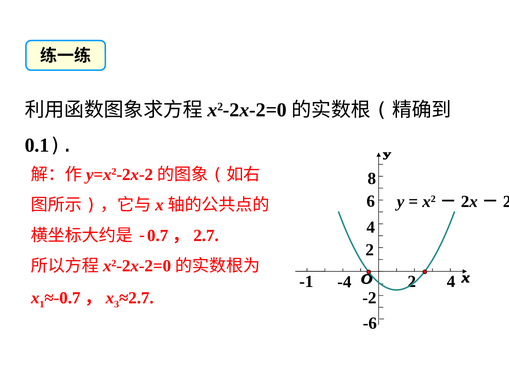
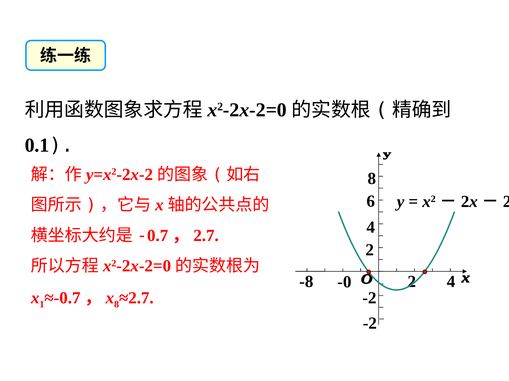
-1: -1 -> -8
-4: -4 -> -0
3 at (117, 305): 3 -> 8
-6 at (370, 324): -6 -> -2
